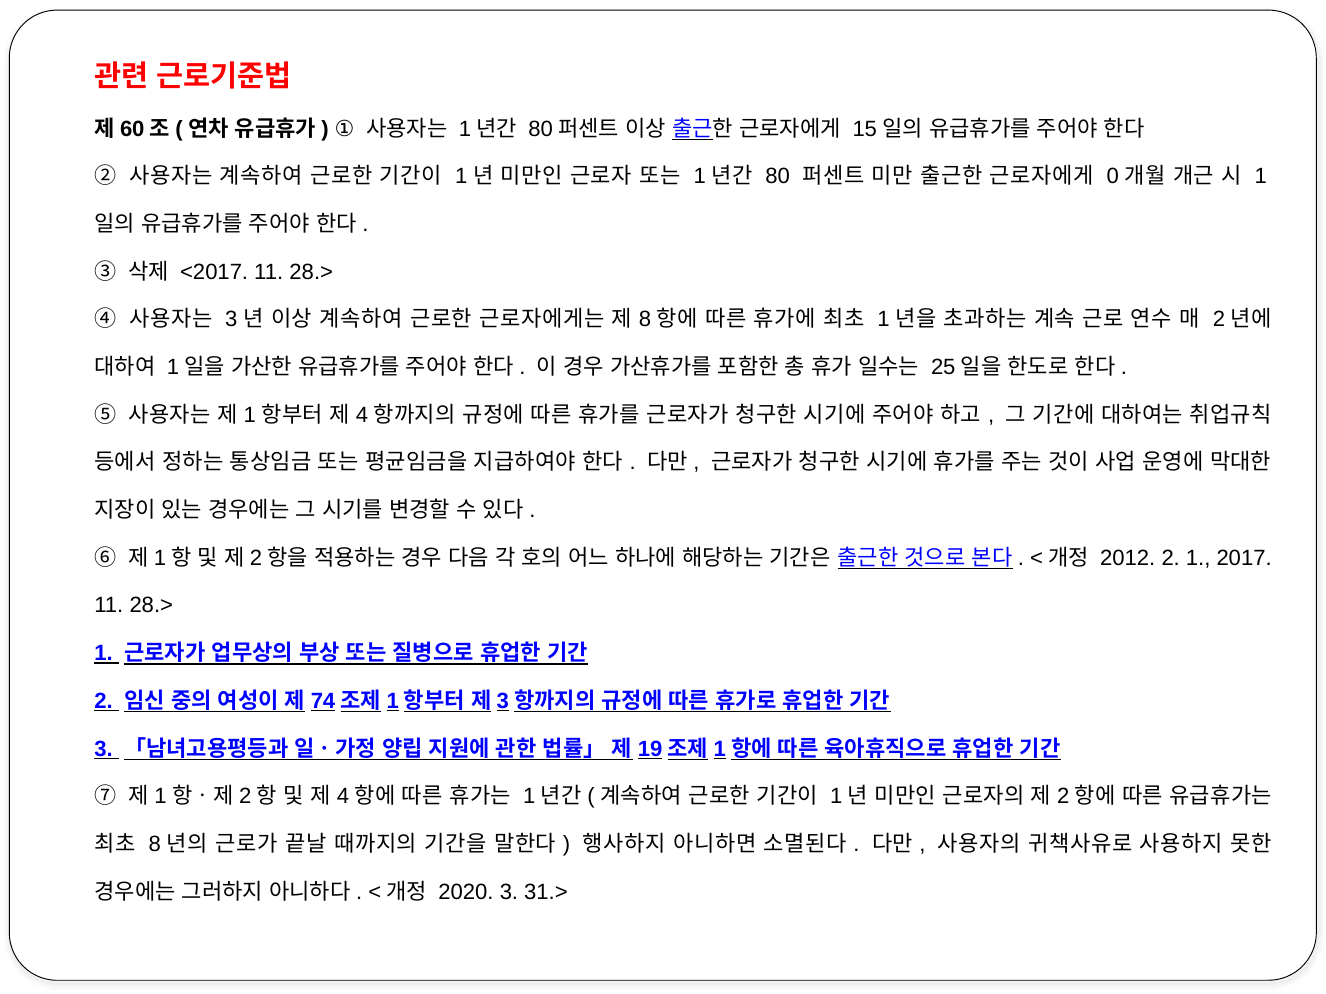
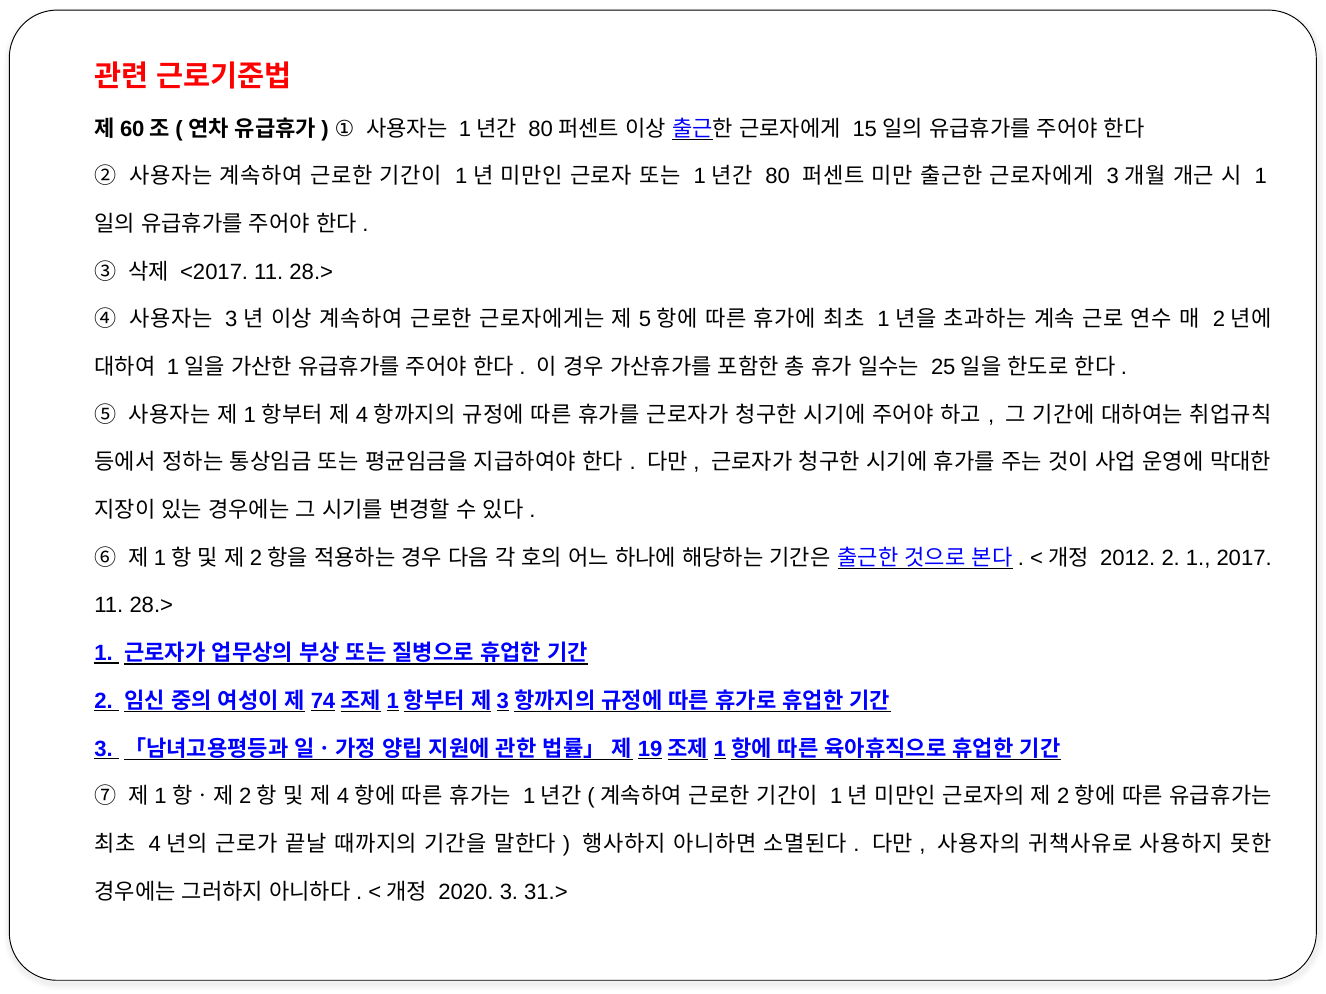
0 at (1113, 177): 0 -> 3
8 at (645, 320): 8 -> 5
8 at (155, 845): 8 -> 4
